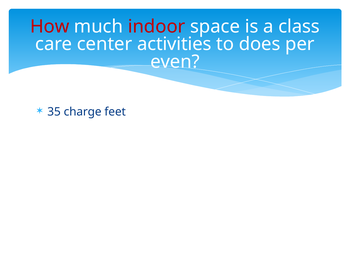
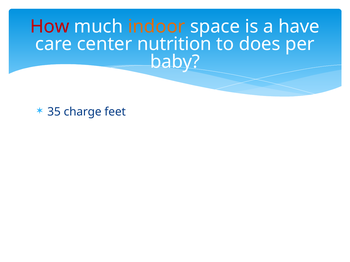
indoor colour: red -> orange
class: class -> have
activities: activities -> nutrition
even: even -> baby
